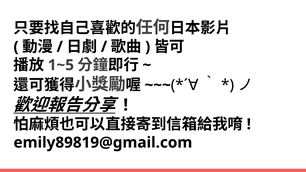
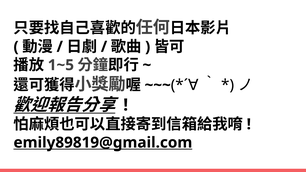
emily89819@gmail.com underline: none -> present
